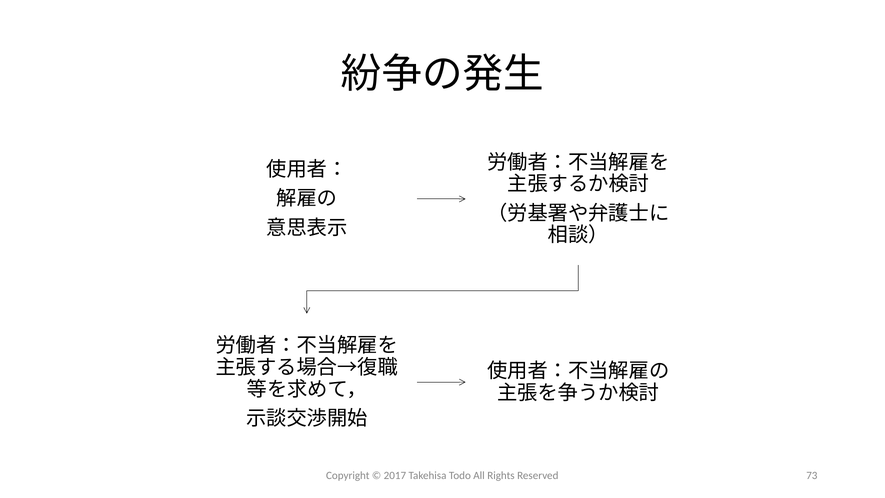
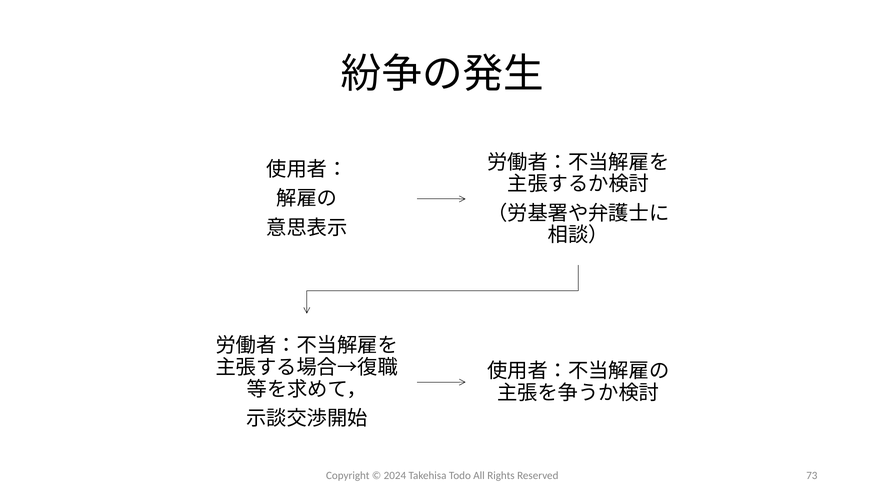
2017: 2017 -> 2024
